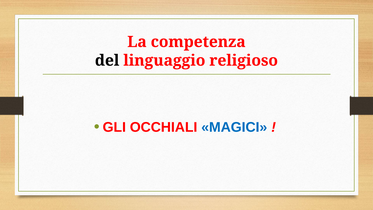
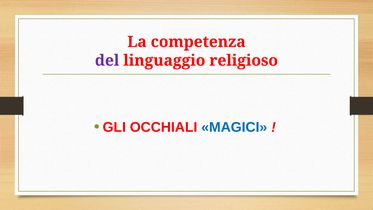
del colour: black -> purple
